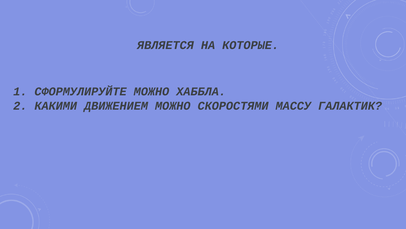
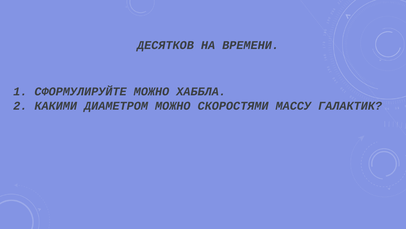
ЯВЛЯЕТСЯ: ЯВЛЯЕТСЯ -> ДЕСЯТКОВ
КОТОРЫЕ: КОТОРЫЕ -> ВРЕМЕНИ
ДВИЖЕНИЕМ: ДВИЖЕНИЕМ -> ДИАМЕТРОМ
